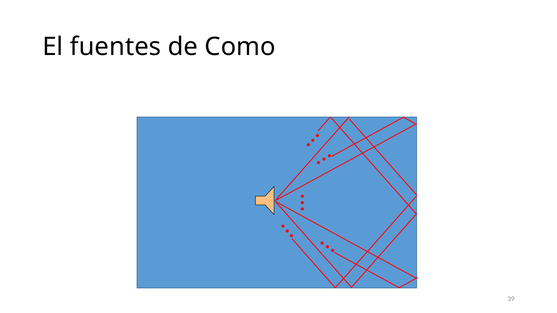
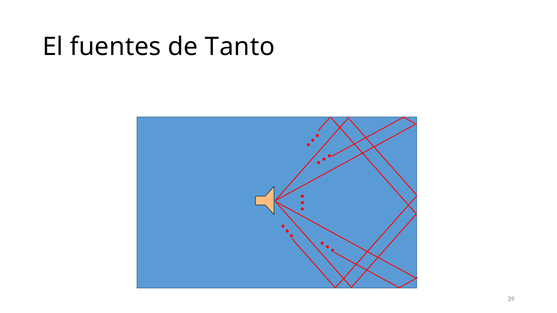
Como: Como -> Tanto
